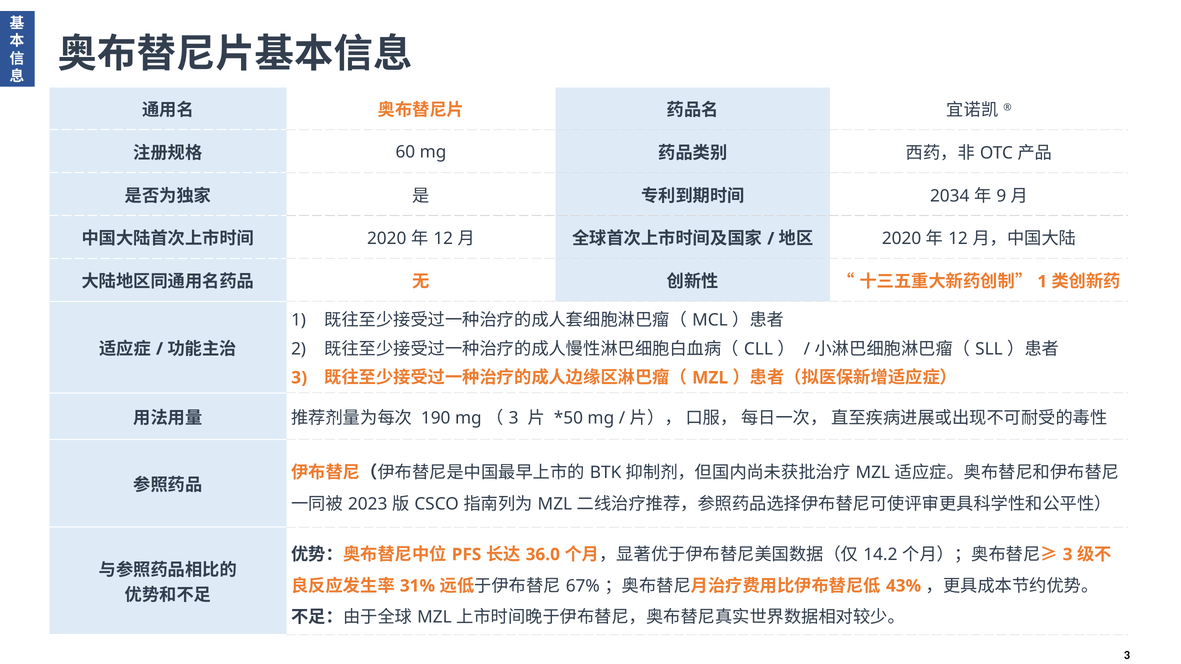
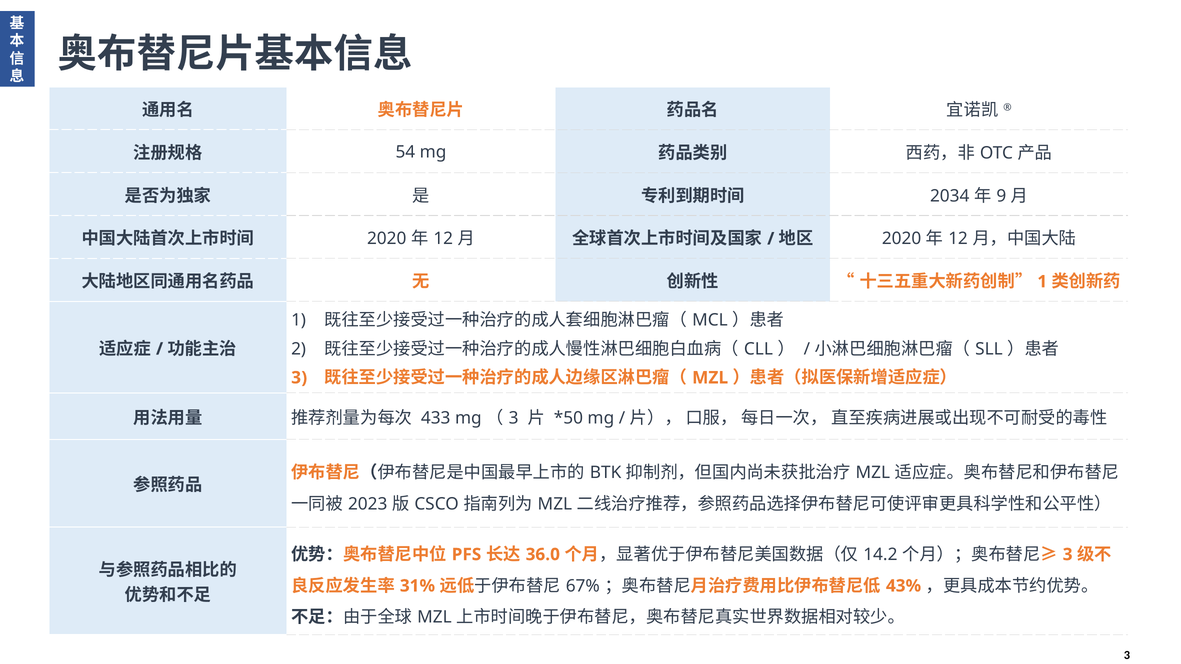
60: 60 -> 54
190: 190 -> 433
